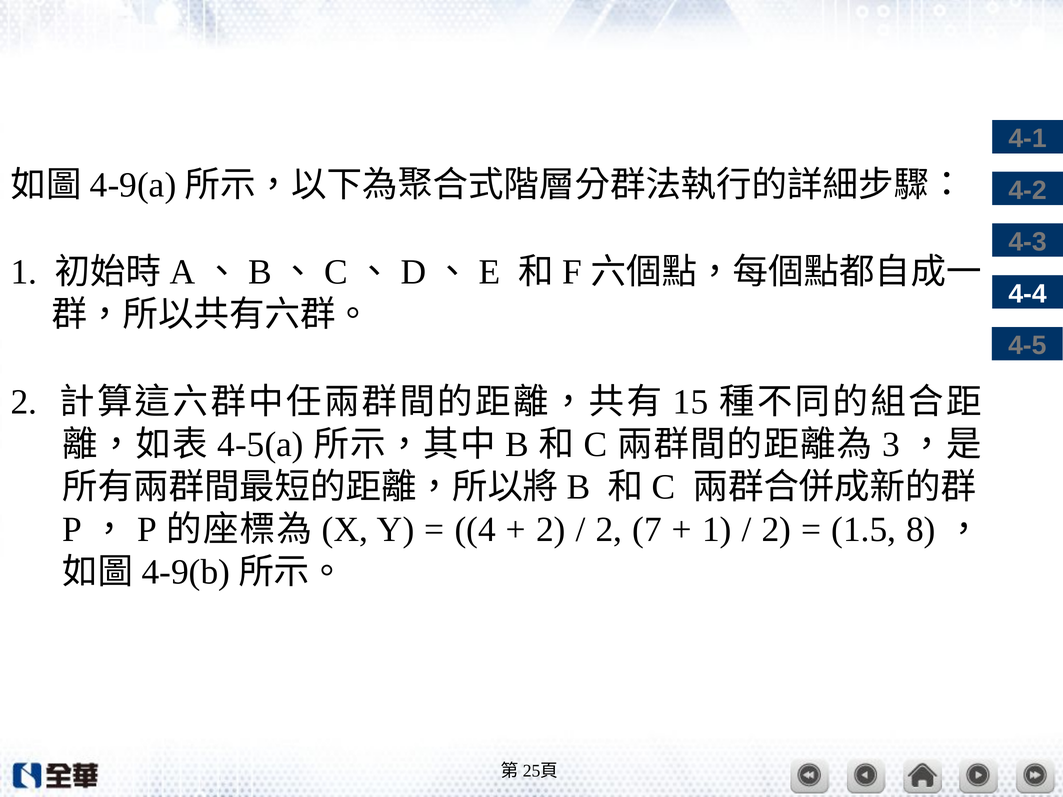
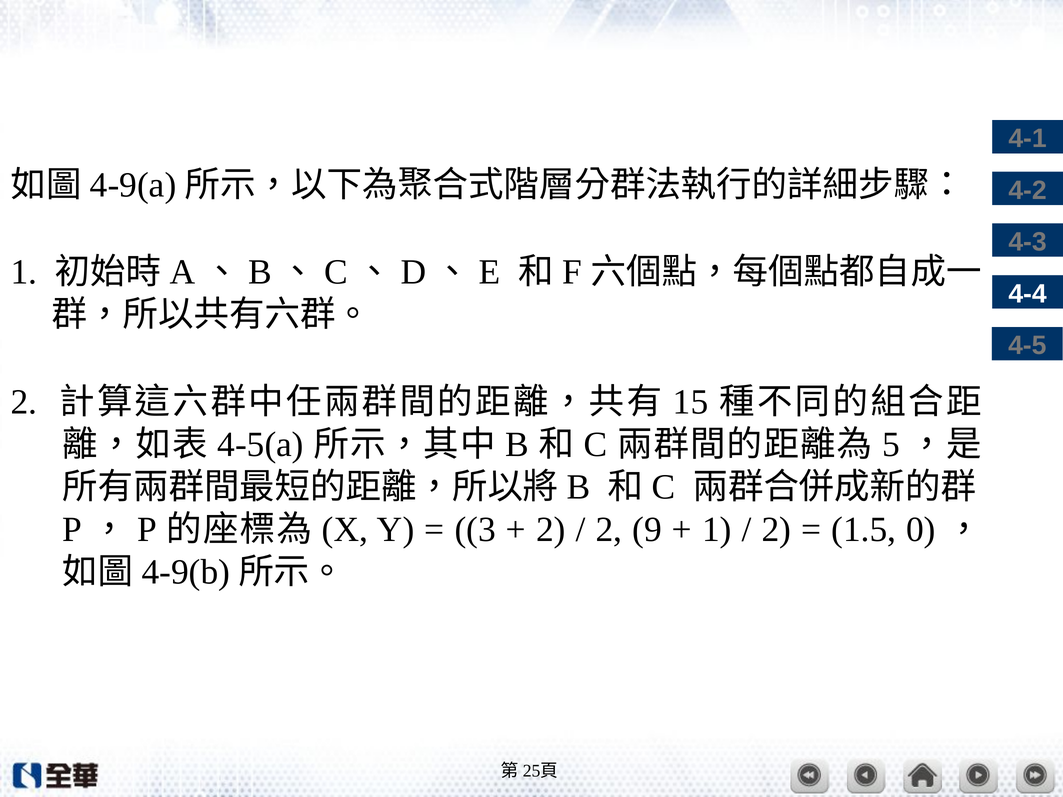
3: 3 -> 5
4: 4 -> 3
7: 7 -> 9
8: 8 -> 0
